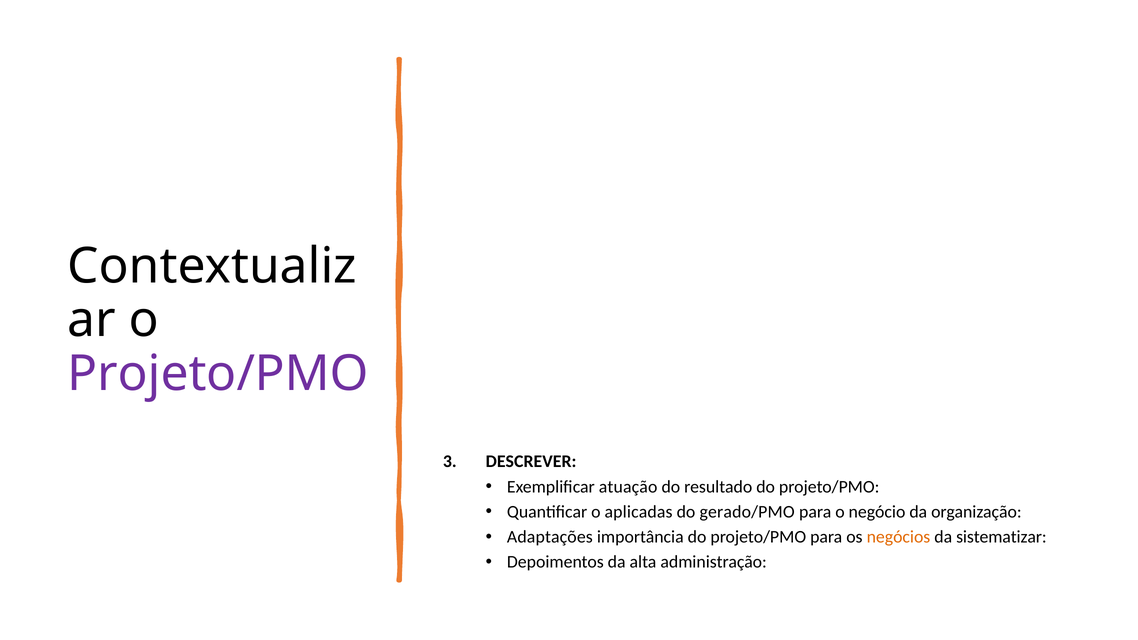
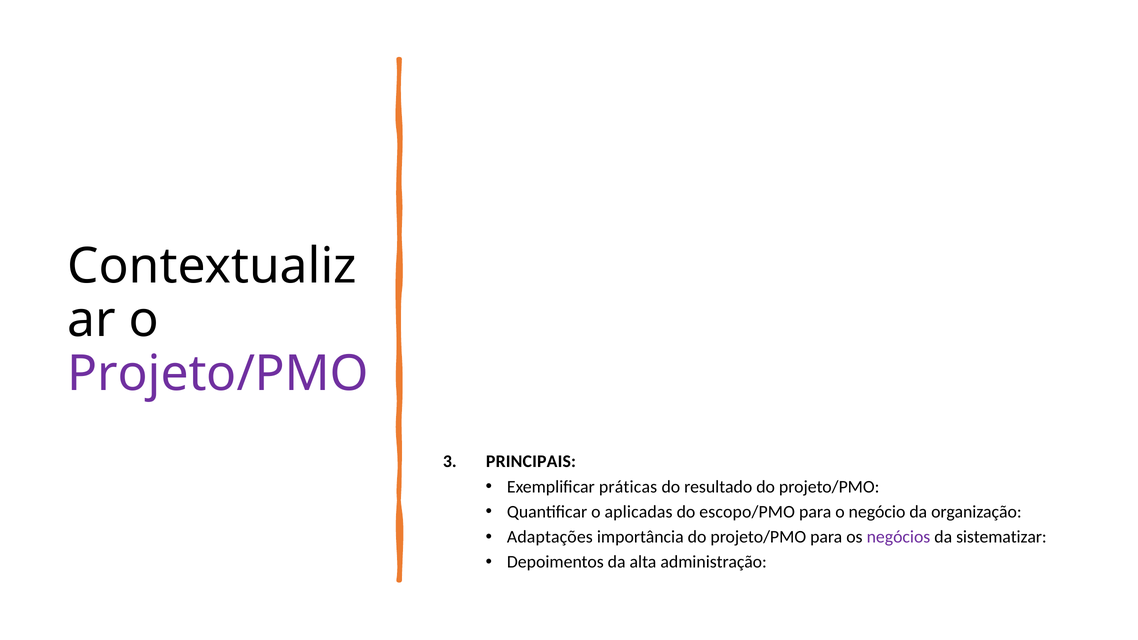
DESCREVER: DESCREVER -> PRINCIPAIS
atuação: atuação -> práticas
gerado/PMO: gerado/PMO -> escopo/PMO
negócios colour: orange -> purple
